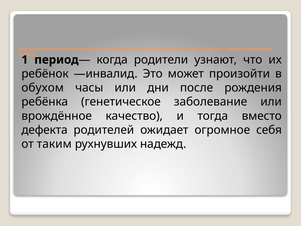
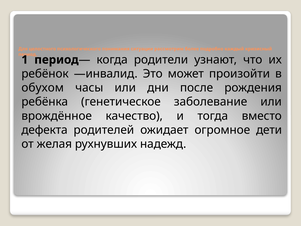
себя: себя -> дети
таким: таким -> желая
